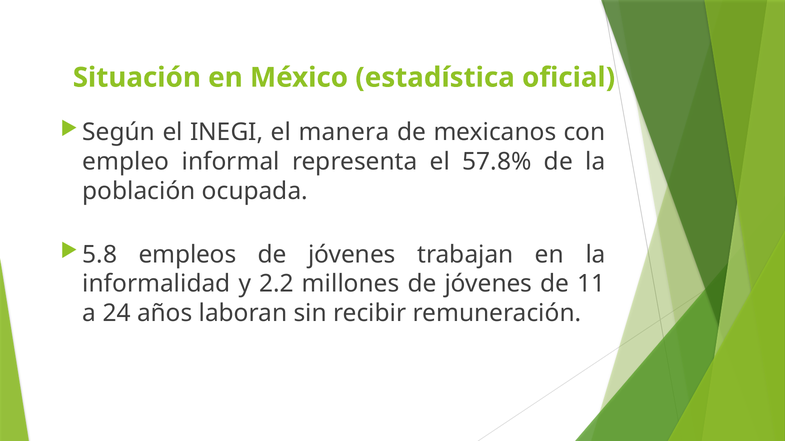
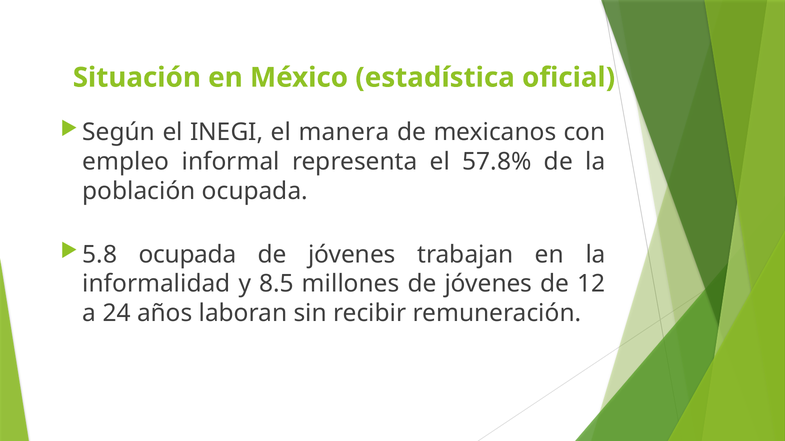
5.8 empleos: empleos -> ocupada
2.2: 2.2 -> 8.5
11: 11 -> 12
